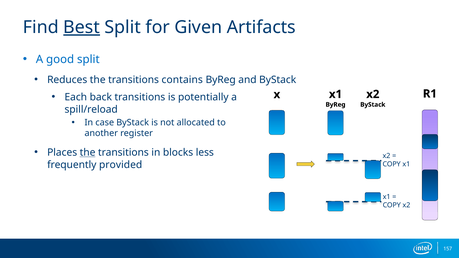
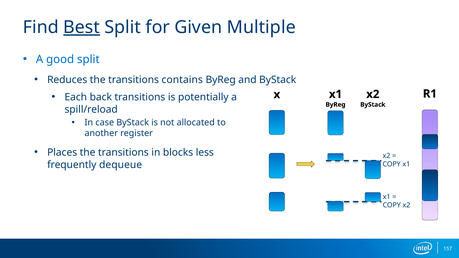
Artifacts: Artifacts -> Multiple
the at (88, 153) underline: present -> none
provided: provided -> dequeue
